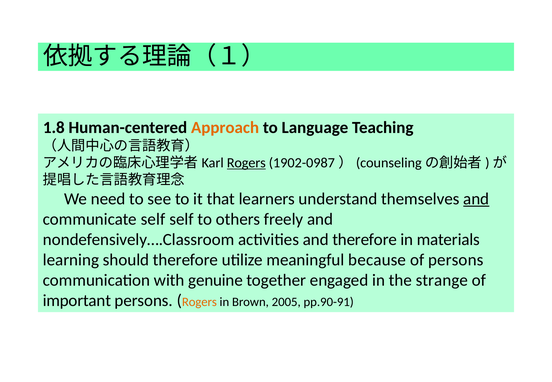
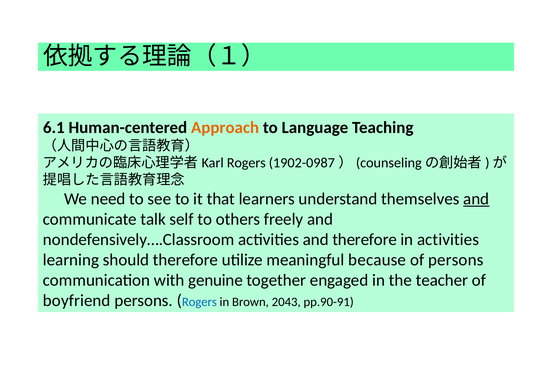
1.8: 1.8 -> 6.1
Rogers at (246, 163) underline: present -> none
communicate self: self -> talk
in materials: materials -> activities
strange: strange -> teacher
important: important -> boyfriend
Rogers at (199, 302) colour: orange -> blue
2005: 2005 -> 2043
